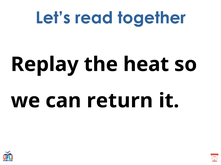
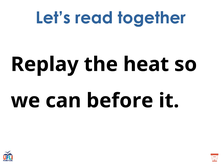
return: return -> before
